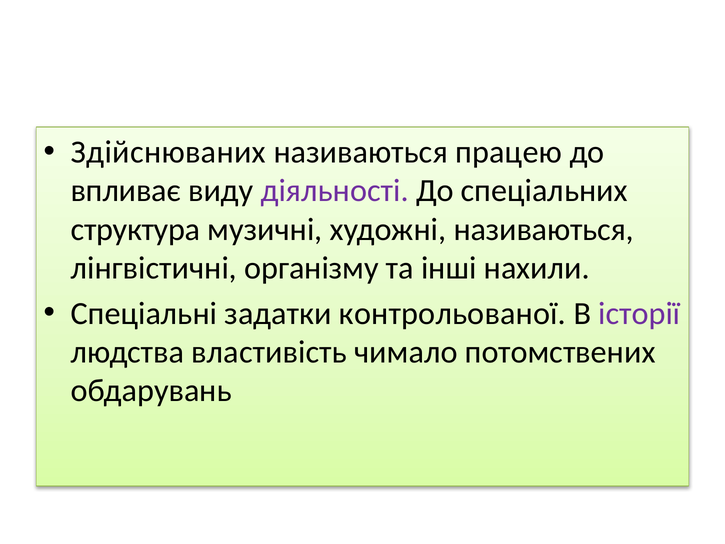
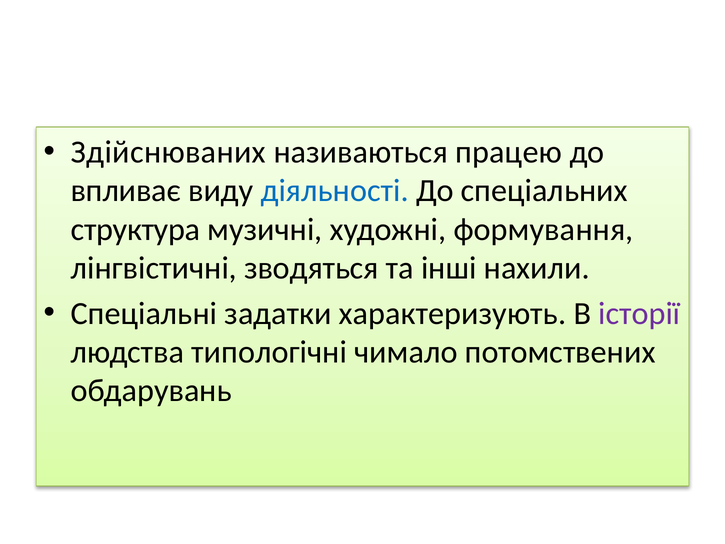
діяльності colour: purple -> blue
художні називаються: називаються -> формування
організму: організму -> зводяться
контрольованої: контрольованої -> характеризують
властивість: властивість -> типологічні
